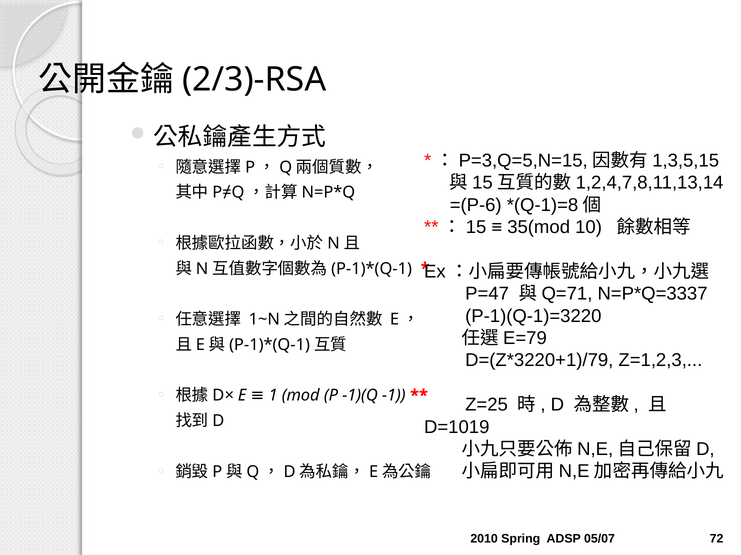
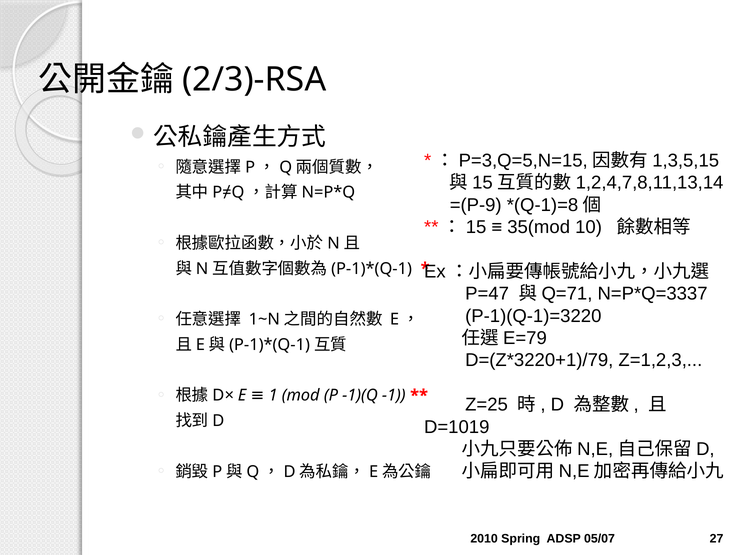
=(P-6: =(P-6 -> =(P-9
72: 72 -> 27
